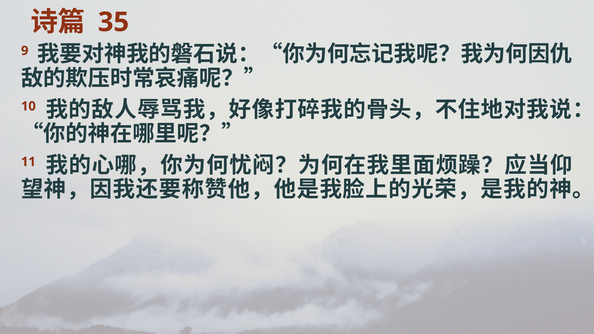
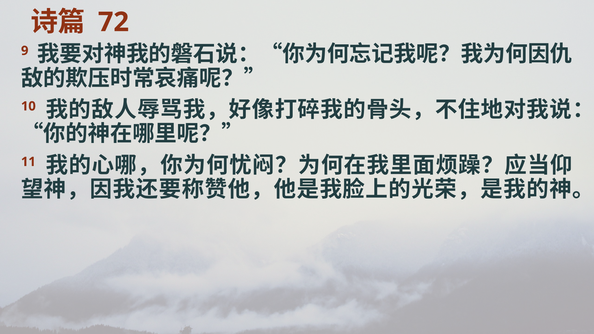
35: 35 -> 72
